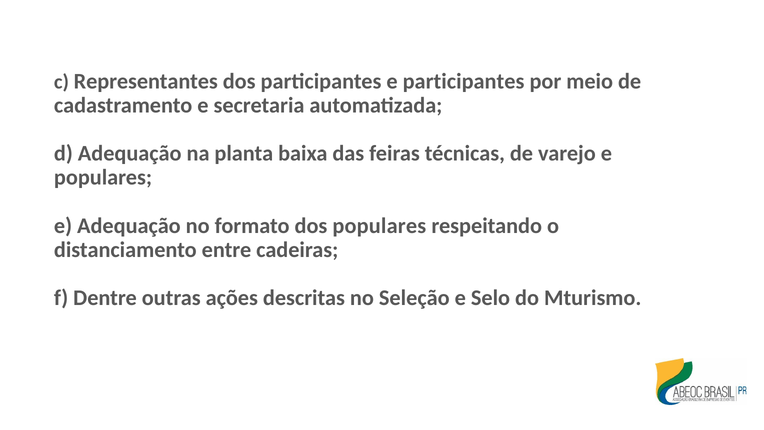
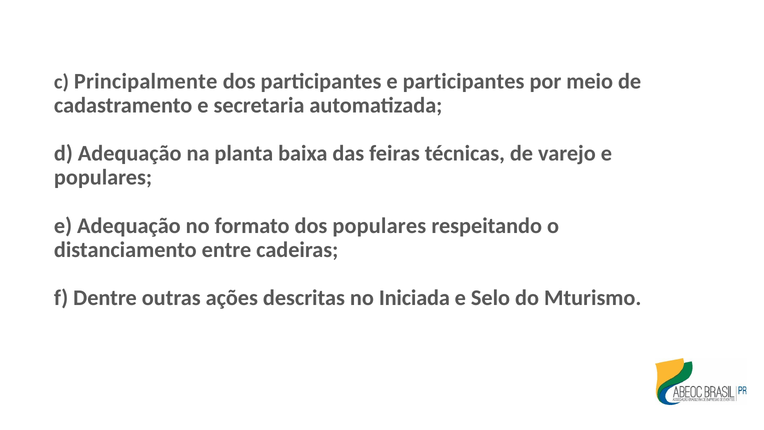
Representantes: Representantes -> Principalmente
Seleção: Seleção -> Iniciada
